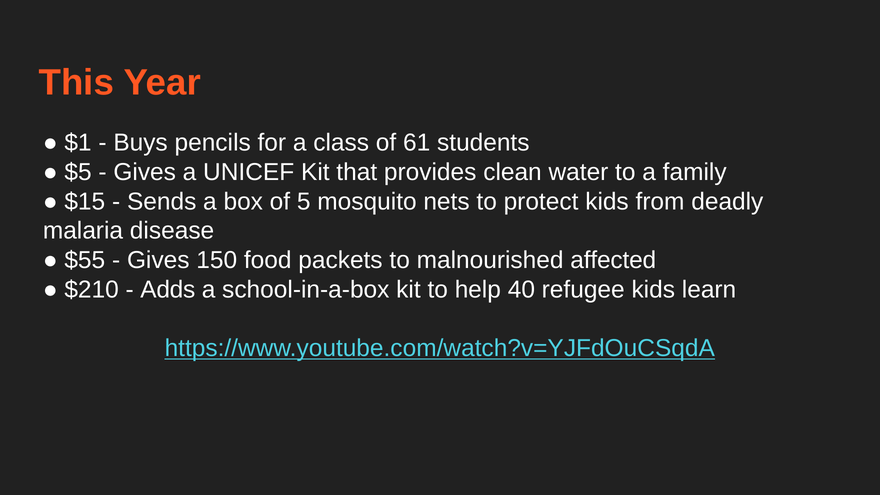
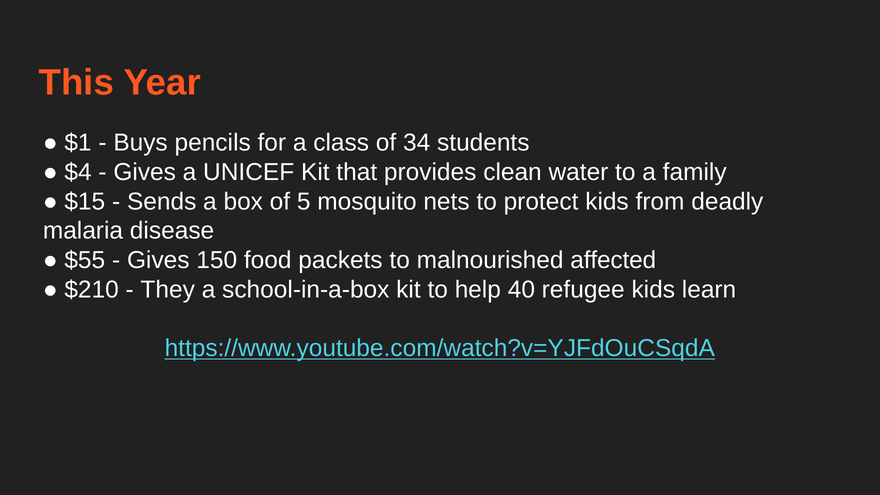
61: 61 -> 34
$5: $5 -> $4
Adds: Adds -> They
